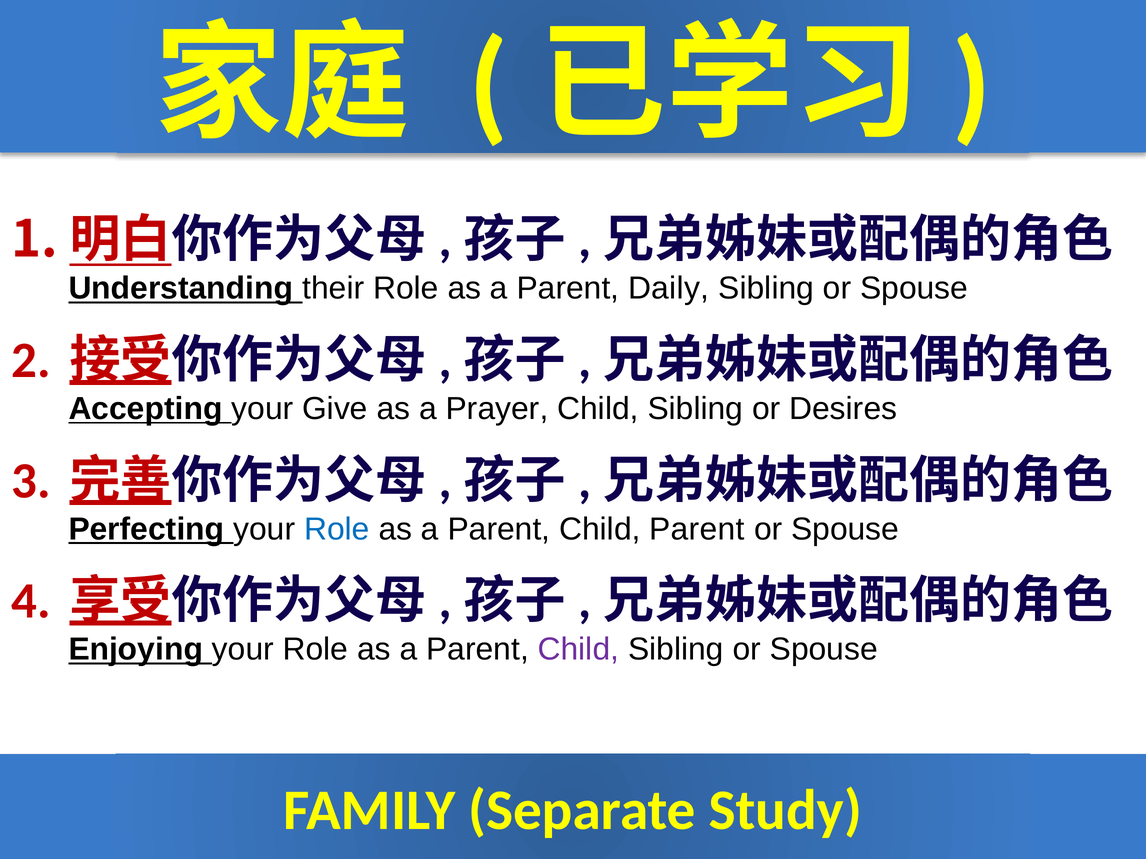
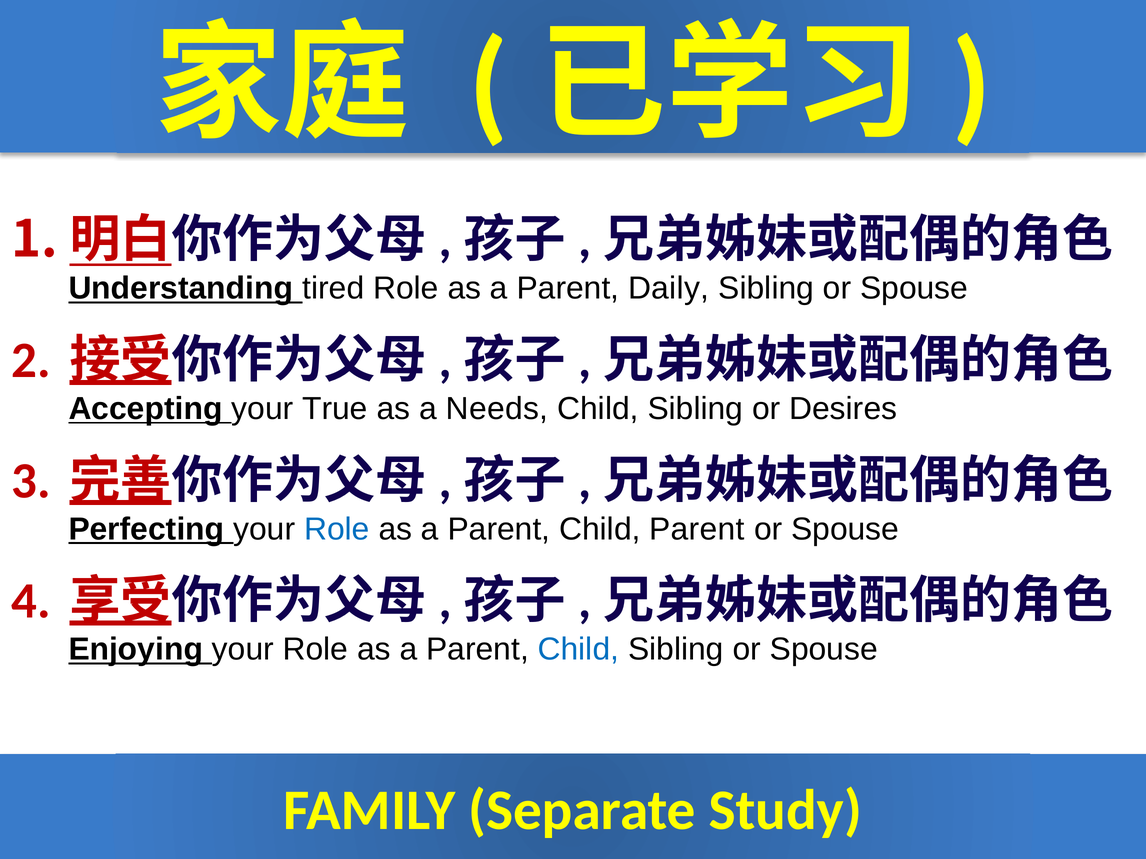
their: their -> tired
Give: Give -> True
Prayer: Prayer -> Needs
Child at (578, 650) colour: purple -> blue
